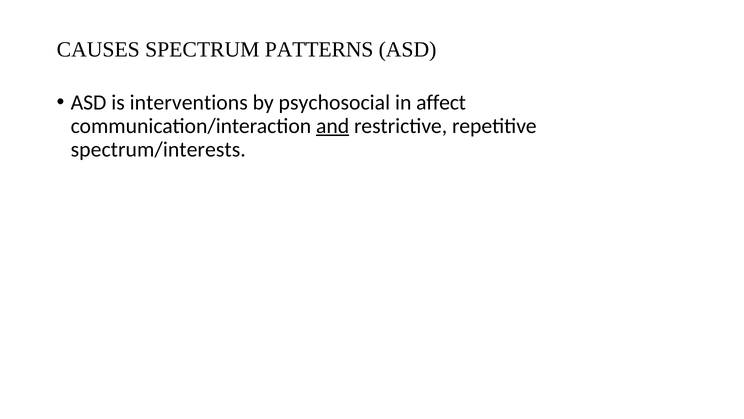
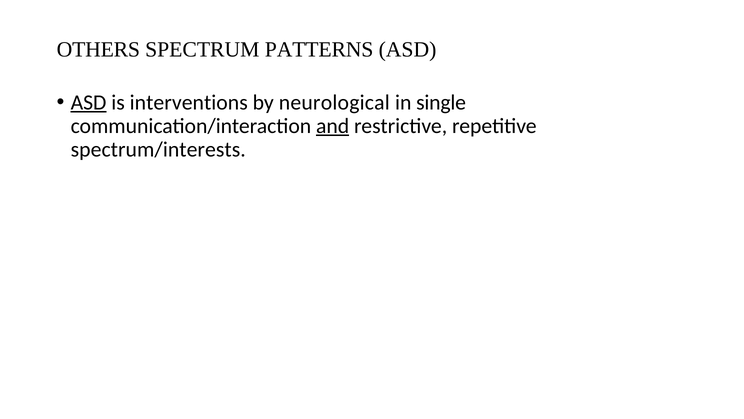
CAUSES: CAUSES -> OTHERS
ASD at (89, 102) underline: none -> present
psychosocial: psychosocial -> neurological
affect: affect -> single
